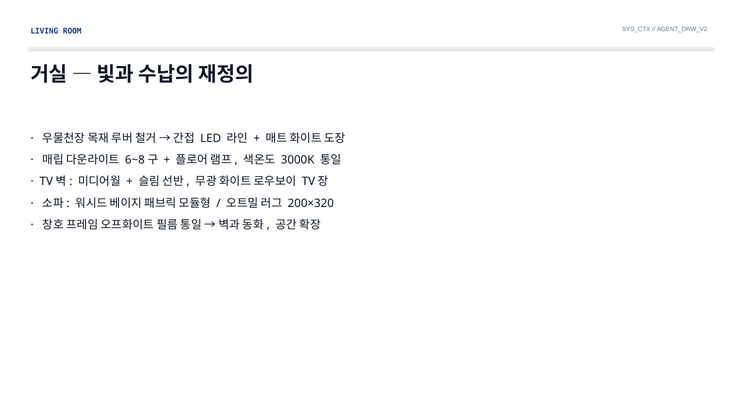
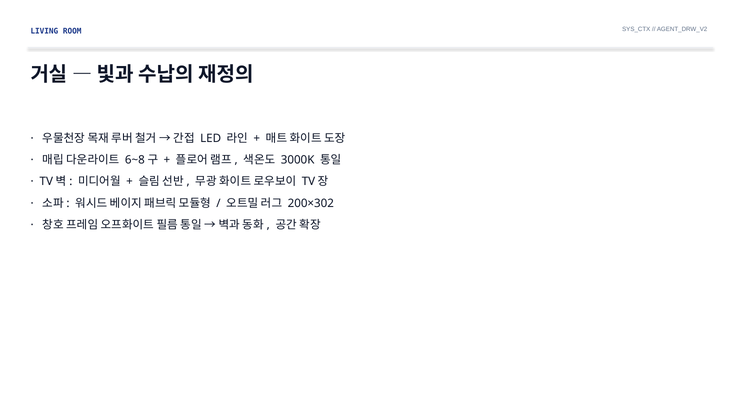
200×320: 200×320 -> 200×302
